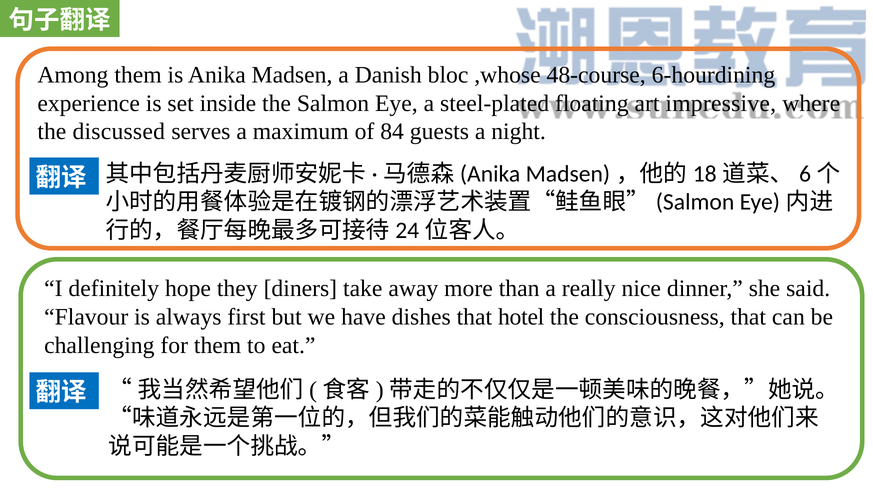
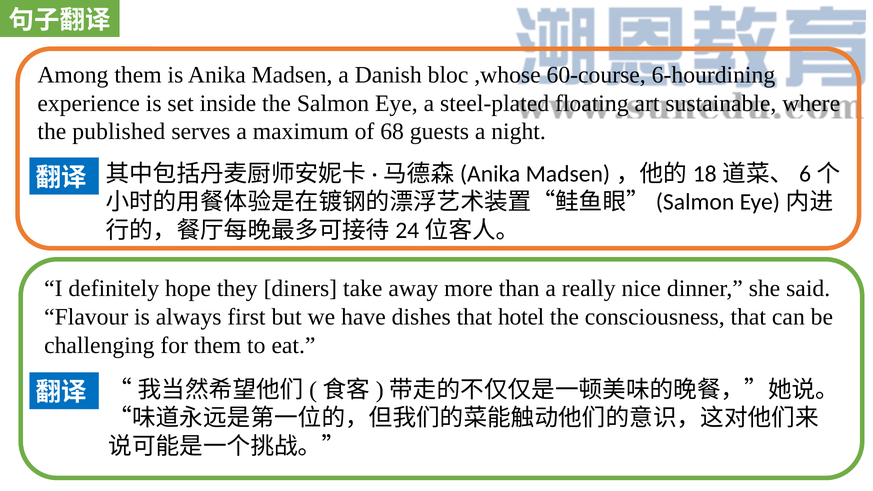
48-course: 48-course -> 60-course
impressive: impressive -> sustainable
discussed: discussed -> published
84: 84 -> 68
